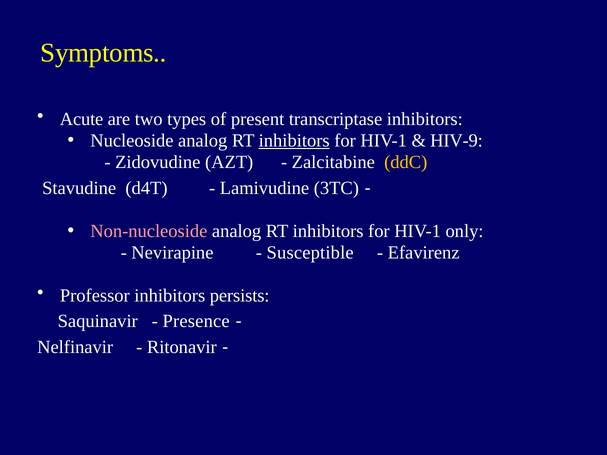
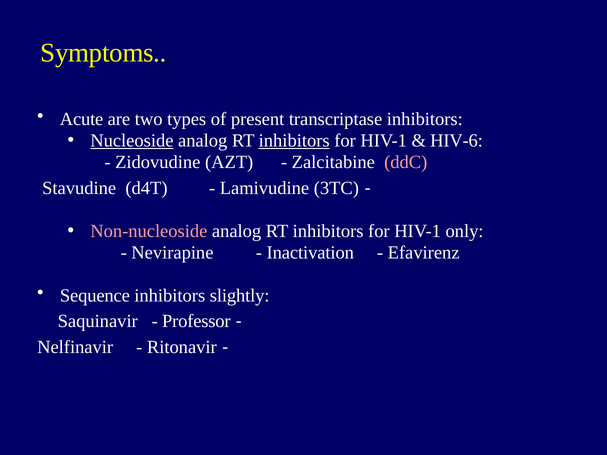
Nucleoside underline: none -> present
HIV-9: HIV-9 -> HIV-6
ddC colour: yellow -> pink
Susceptible: Susceptible -> Inactivation
Professor: Professor -> Sequence
persists: persists -> slightly
Presence: Presence -> Professor
